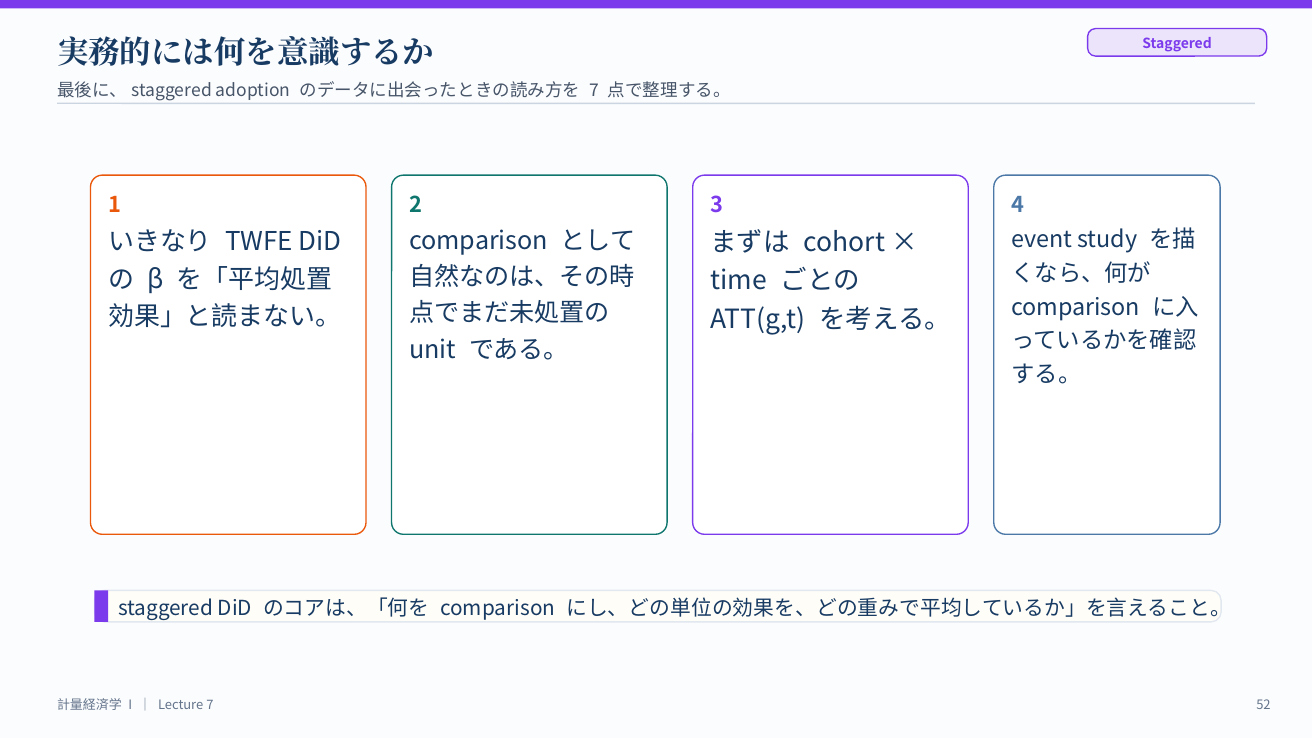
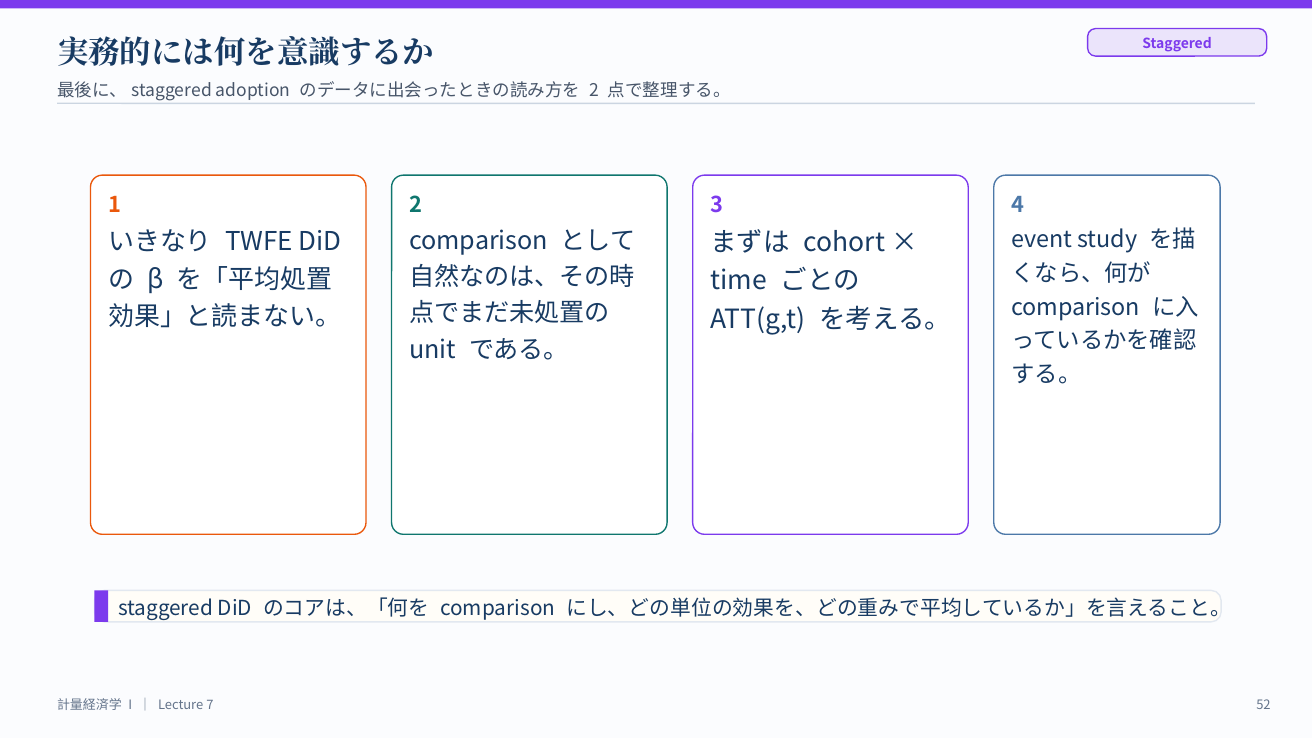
7 at (594, 90): 7 -> 2
